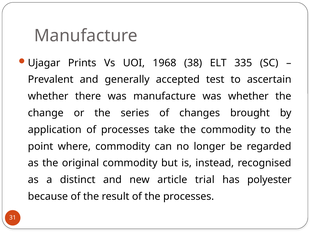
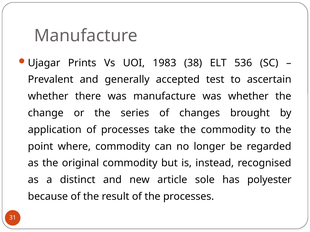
1968: 1968 -> 1983
335: 335 -> 536
trial: trial -> sole
